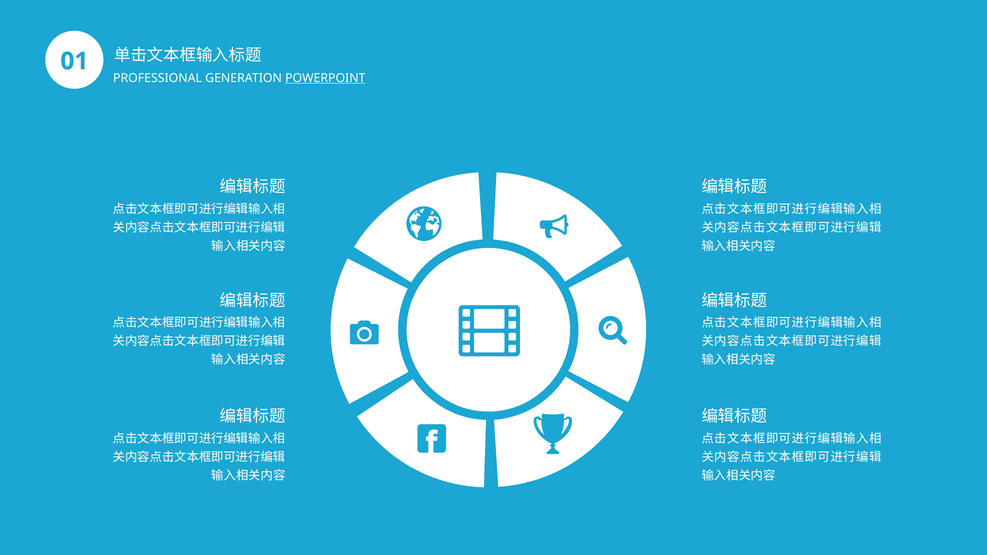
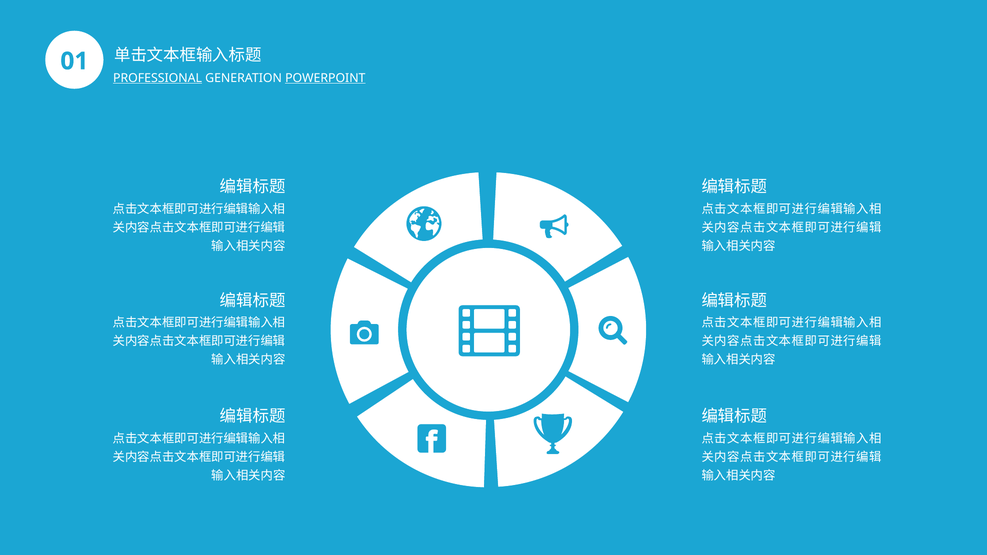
PROFESSIONAL underline: none -> present
